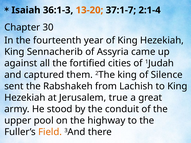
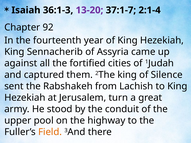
13-20 colour: orange -> purple
30: 30 -> 92
true: true -> turn
